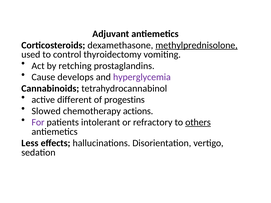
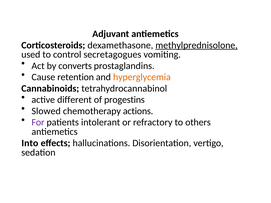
thyroidectomy: thyroidectomy -> secretagogues
retching: retching -> converts
develops: develops -> retention
hyperglycemia colour: purple -> orange
others underline: present -> none
Less: Less -> Into
